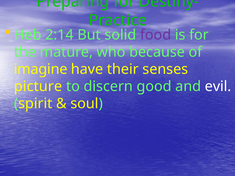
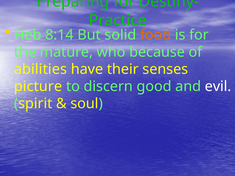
2:14: 2:14 -> 8:14
food colour: purple -> orange
imagine: imagine -> abilities
